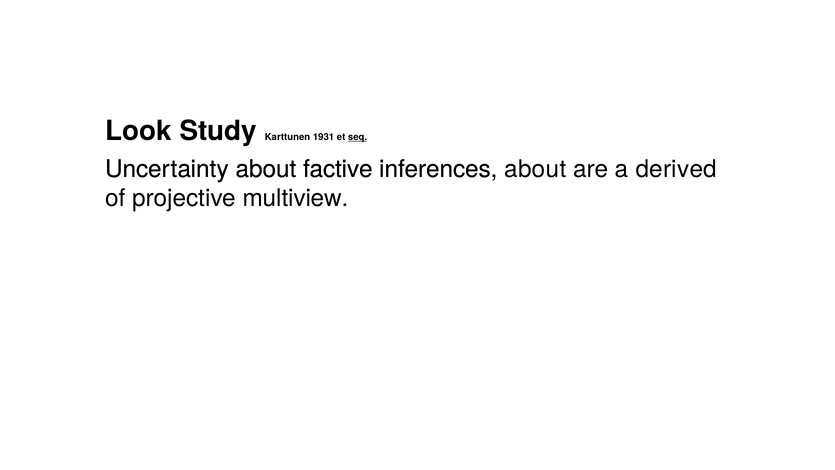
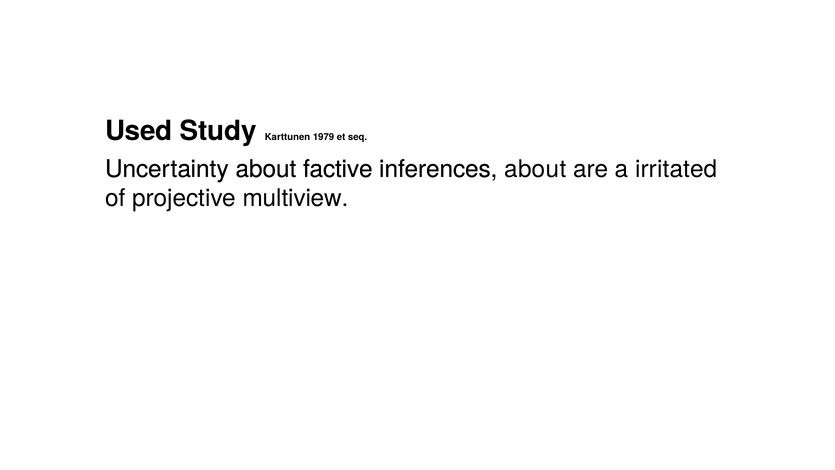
Look: Look -> Used
1931: 1931 -> 1979
seq underline: present -> none
derived: derived -> irritated
